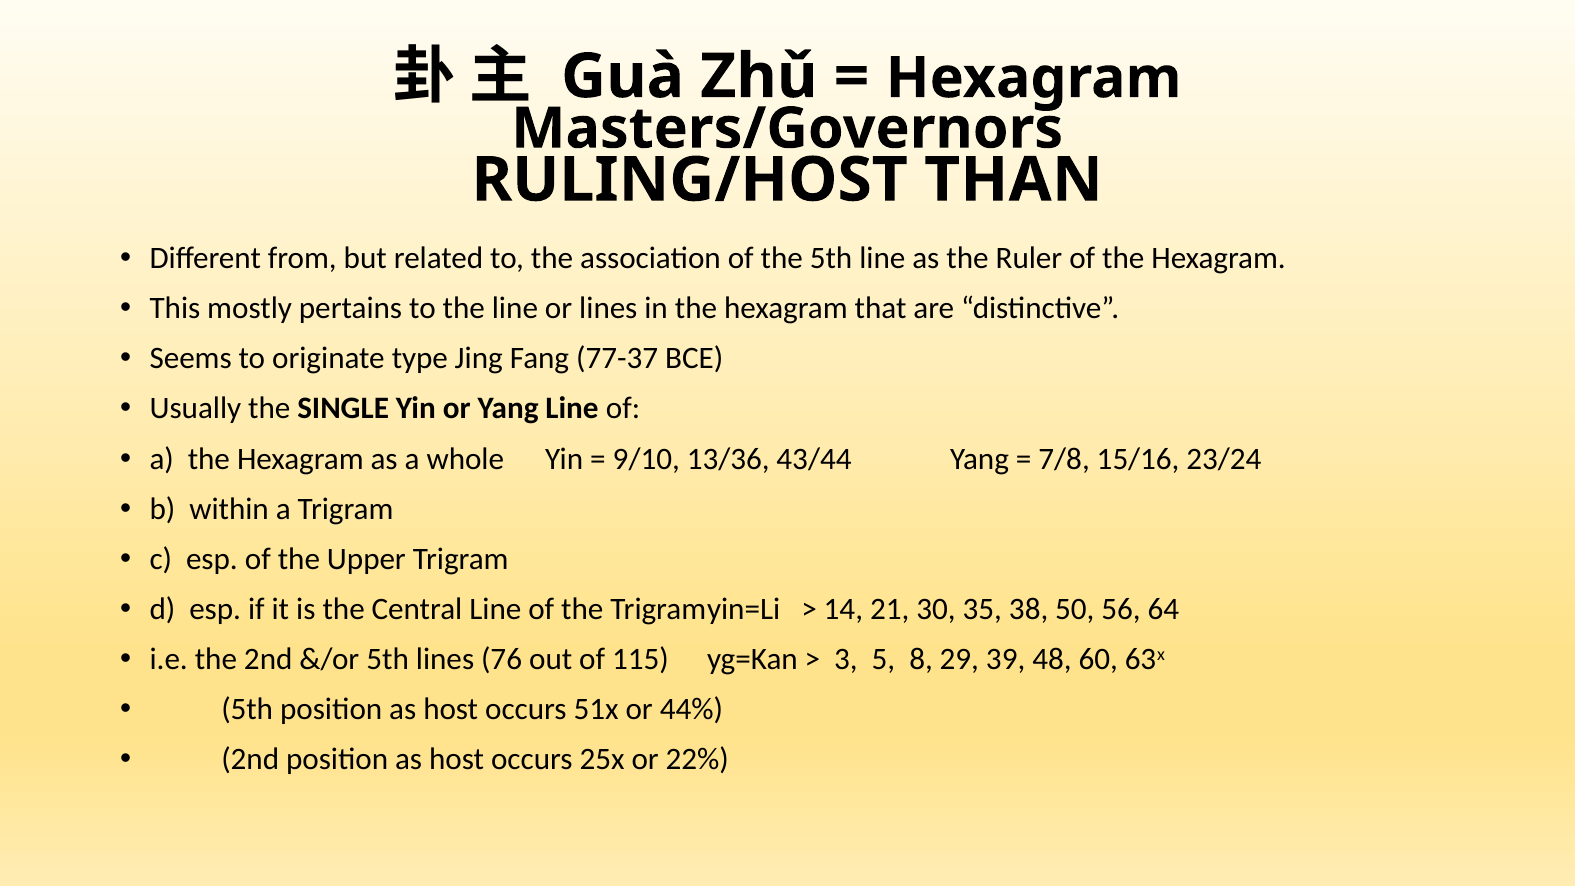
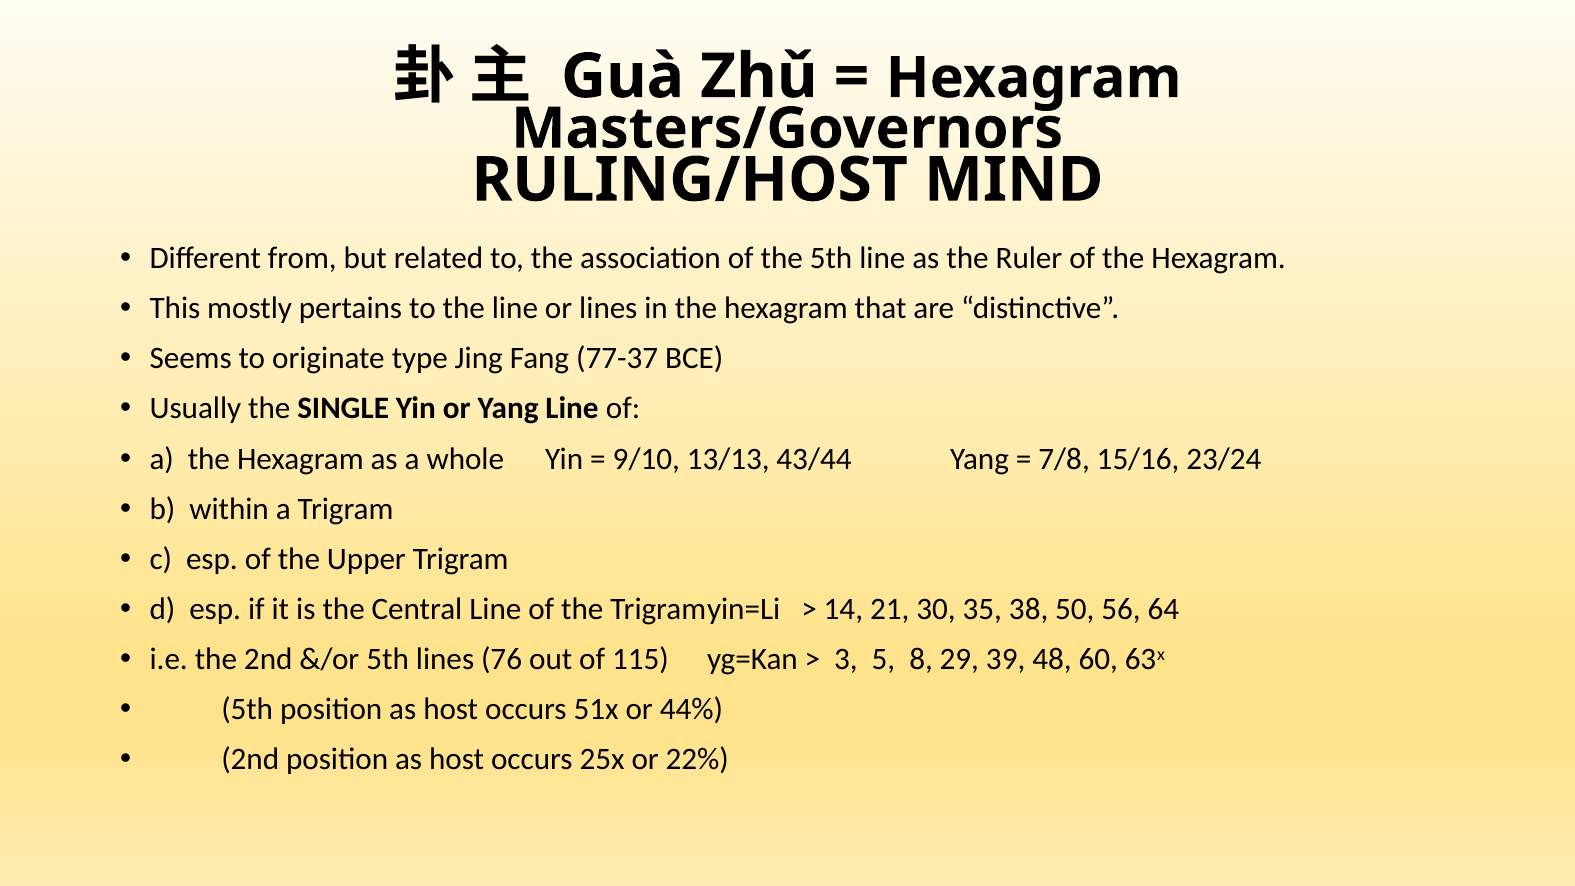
THAN: THAN -> MIND
13/36: 13/36 -> 13/13
